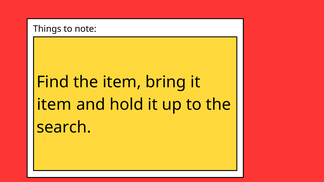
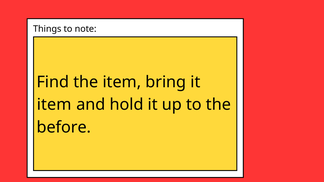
search: search -> before
